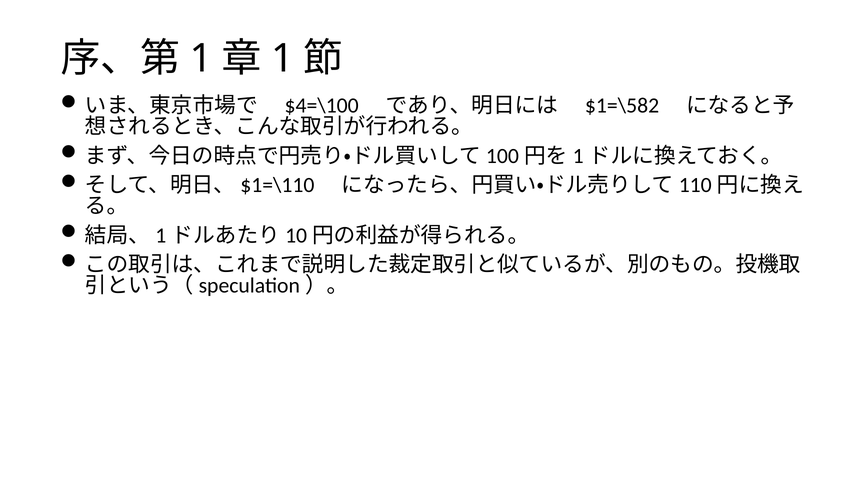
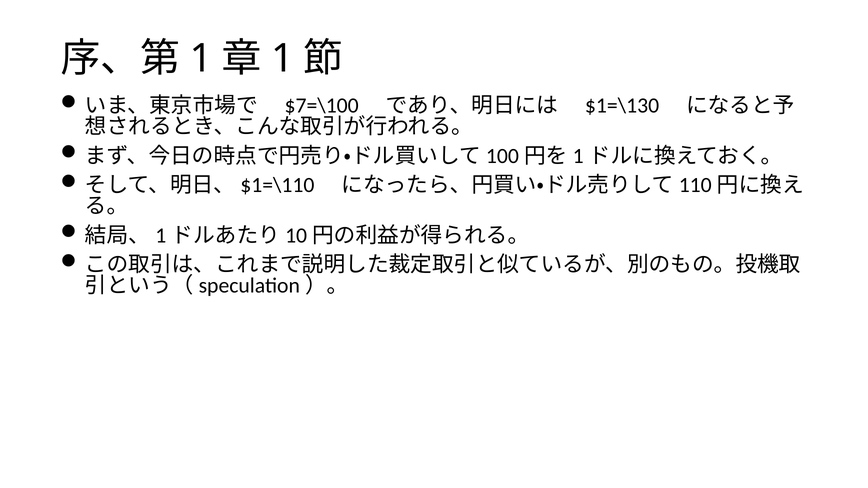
$4=\100: $4=\100 -> $7=\100
$1=\582: $1=\582 -> $1=\130
